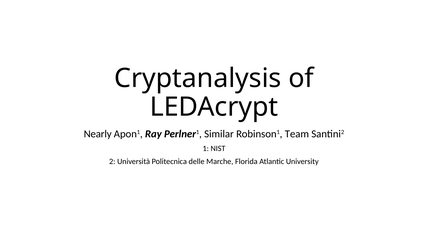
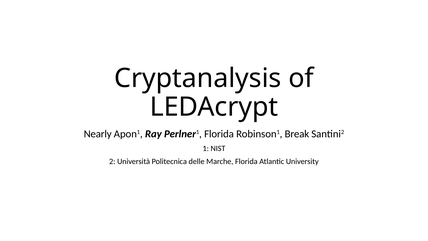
Perlner1 Similar: Similar -> Florida
Team: Team -> Break
